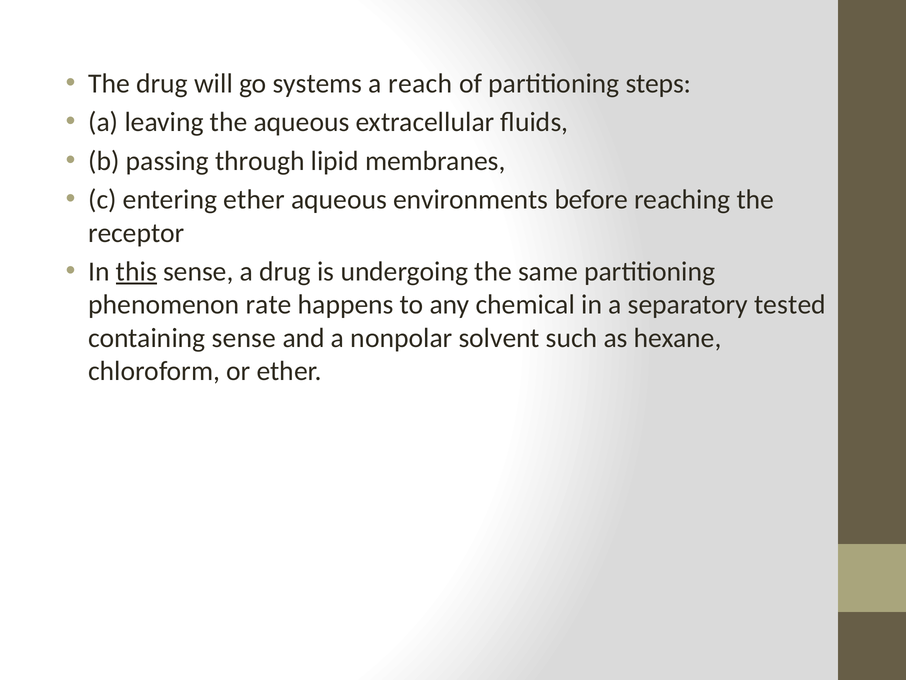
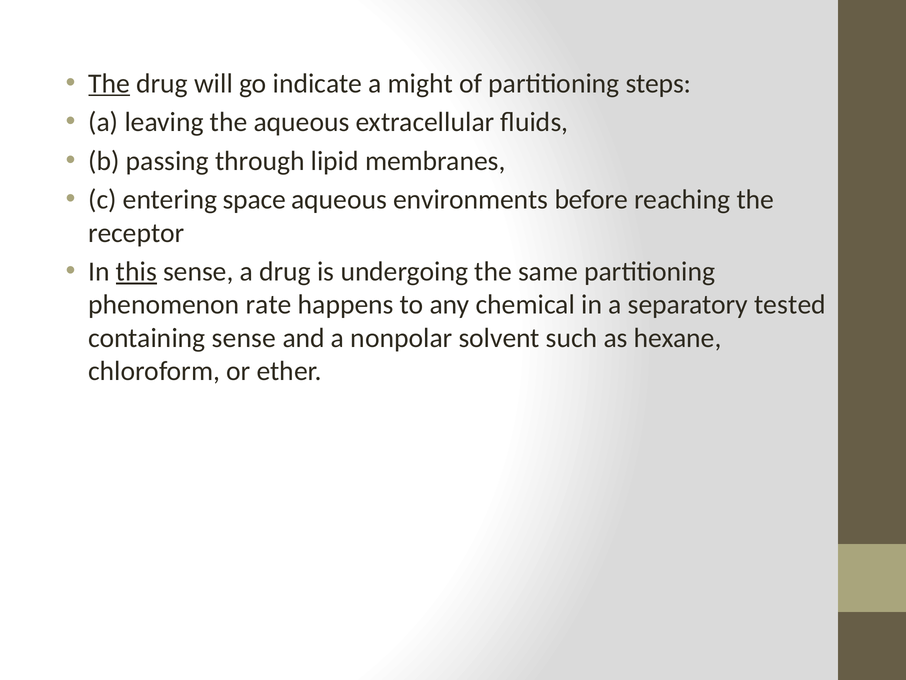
The at (109, 83) underline: none -> present
systems: systems -> indicate
reach: reach -> might
entering ether: ether -> space
